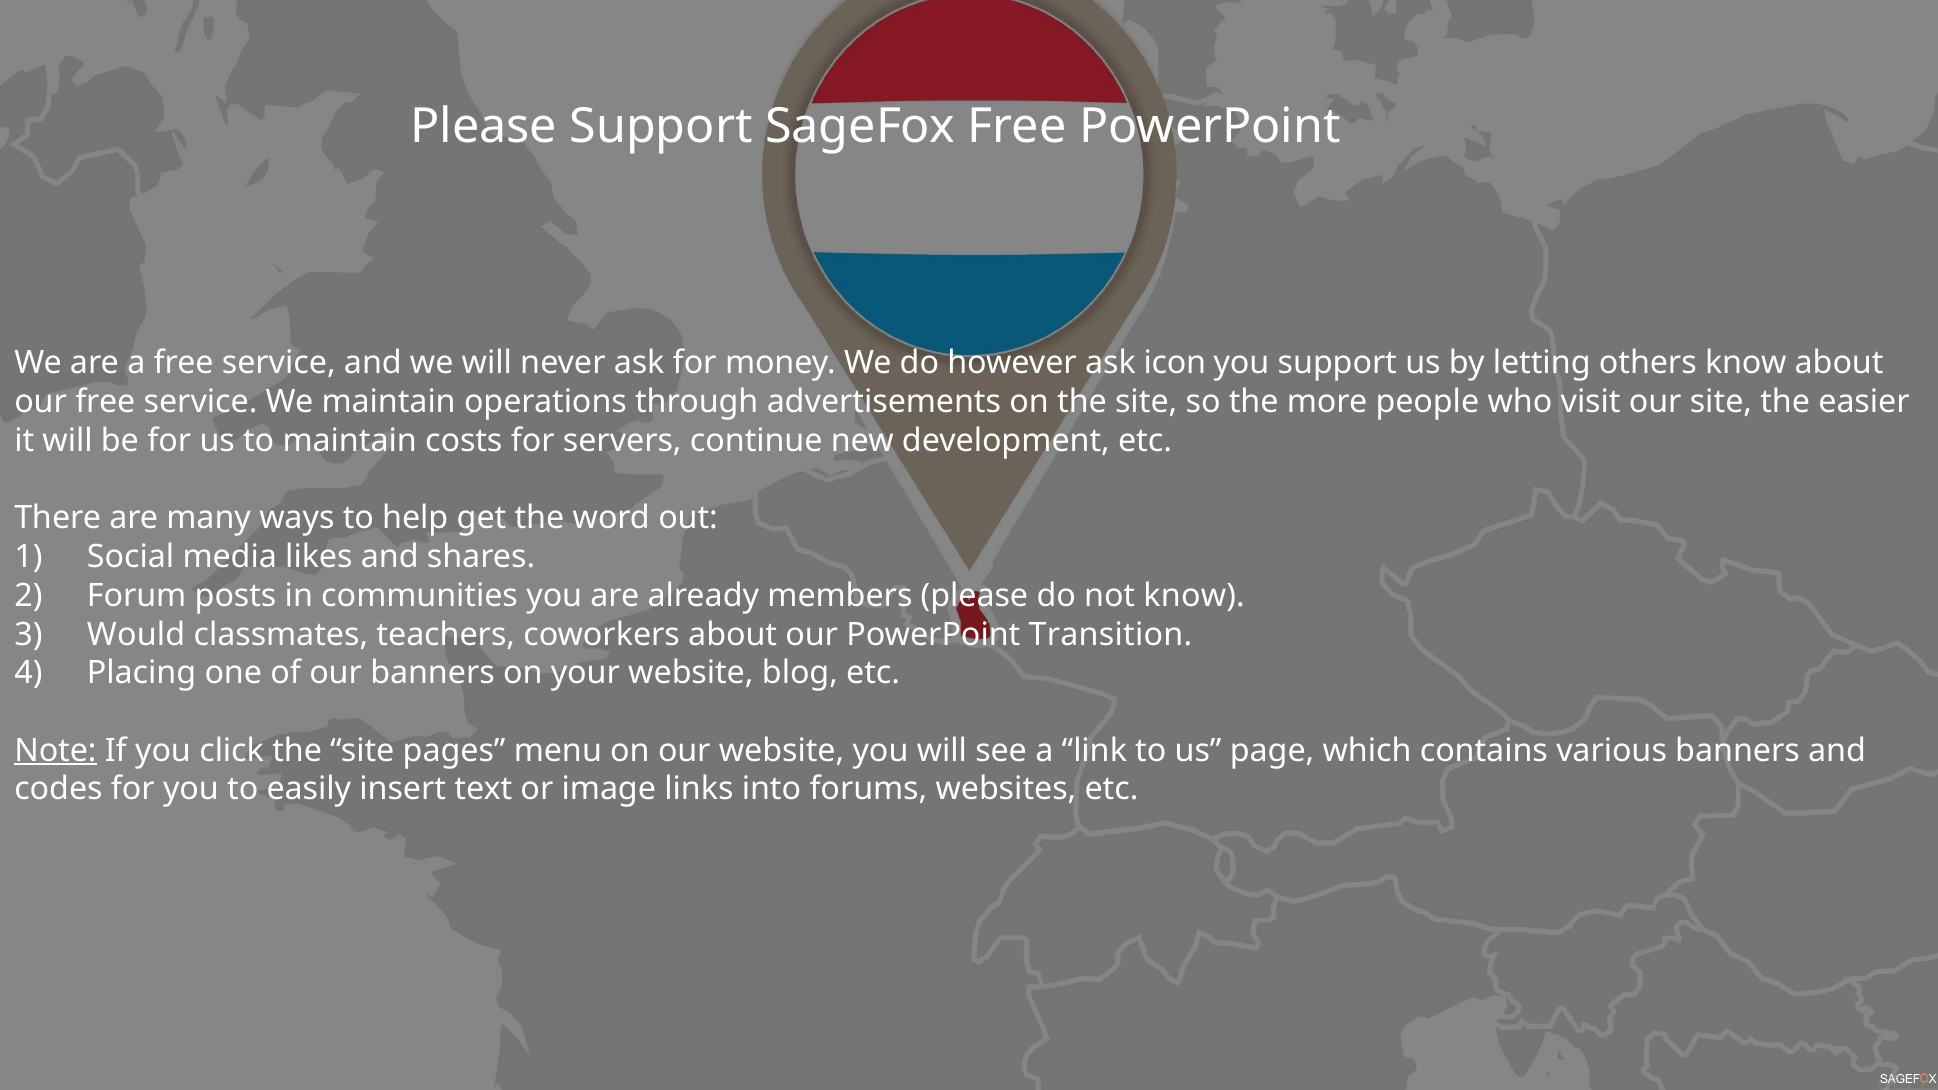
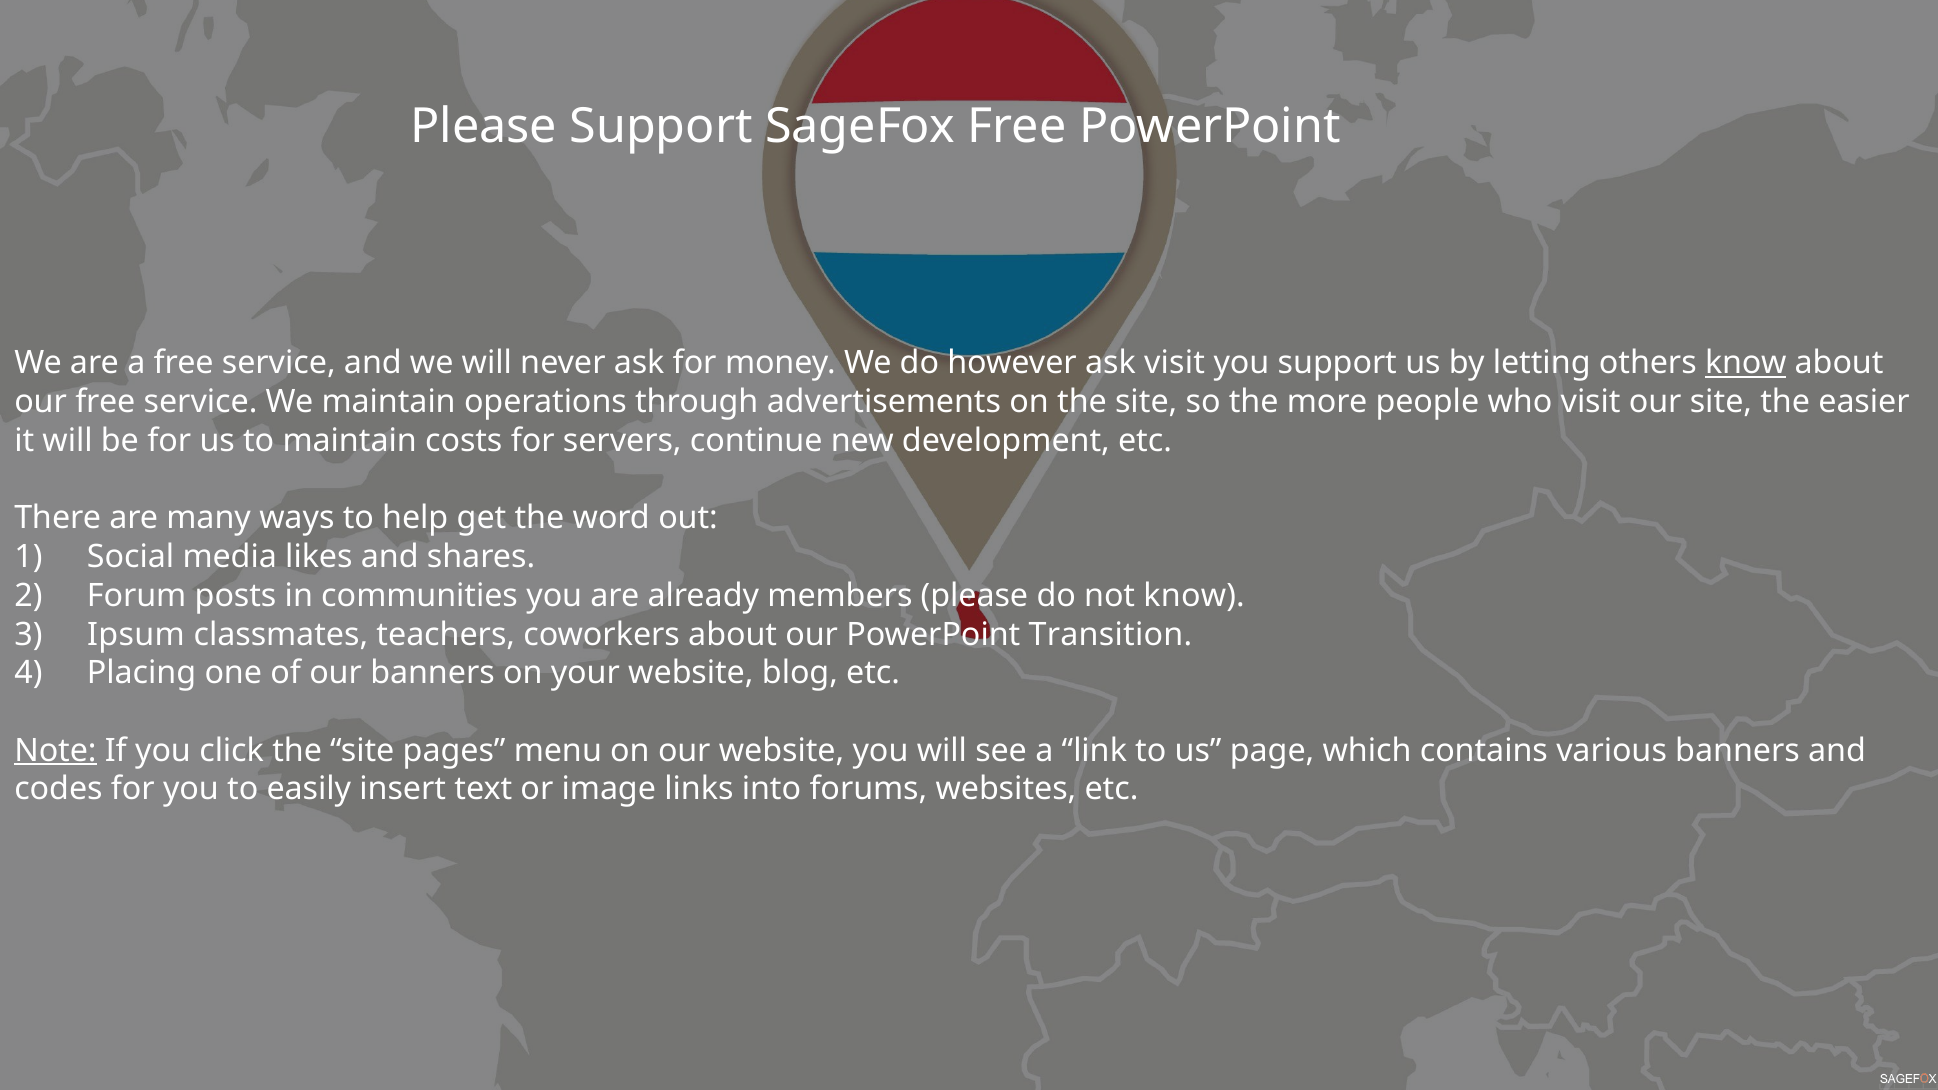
ask icon: icon -> visit
know at (1746, 363) underline: none -> present
Would: Would -> Ipsum
